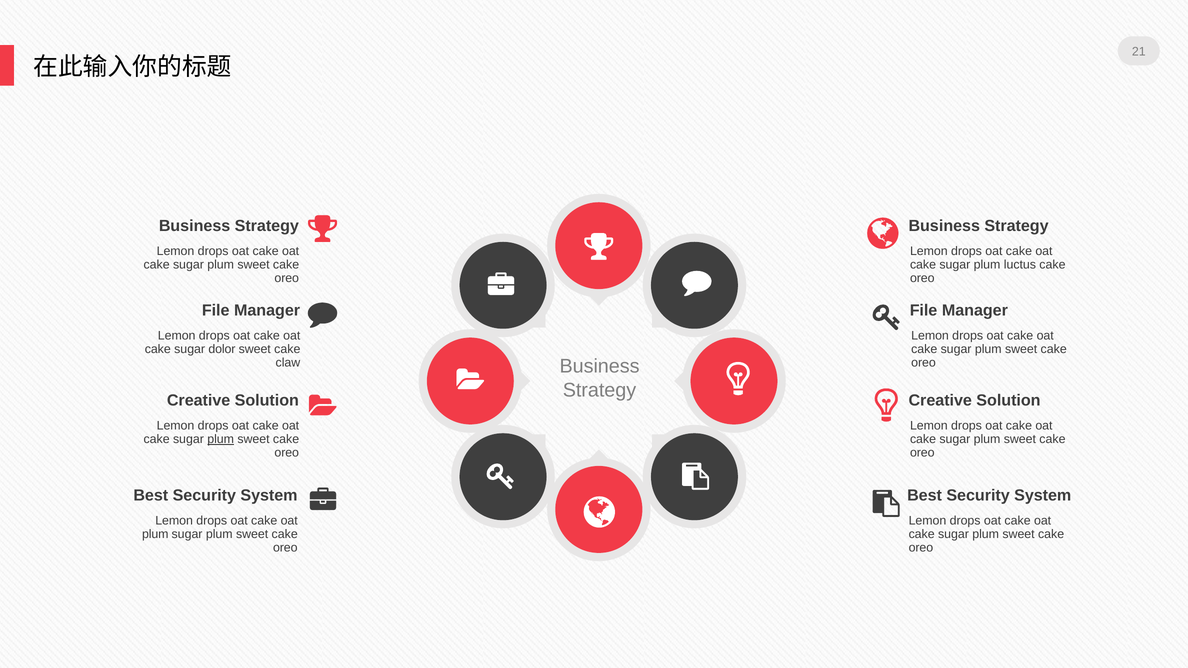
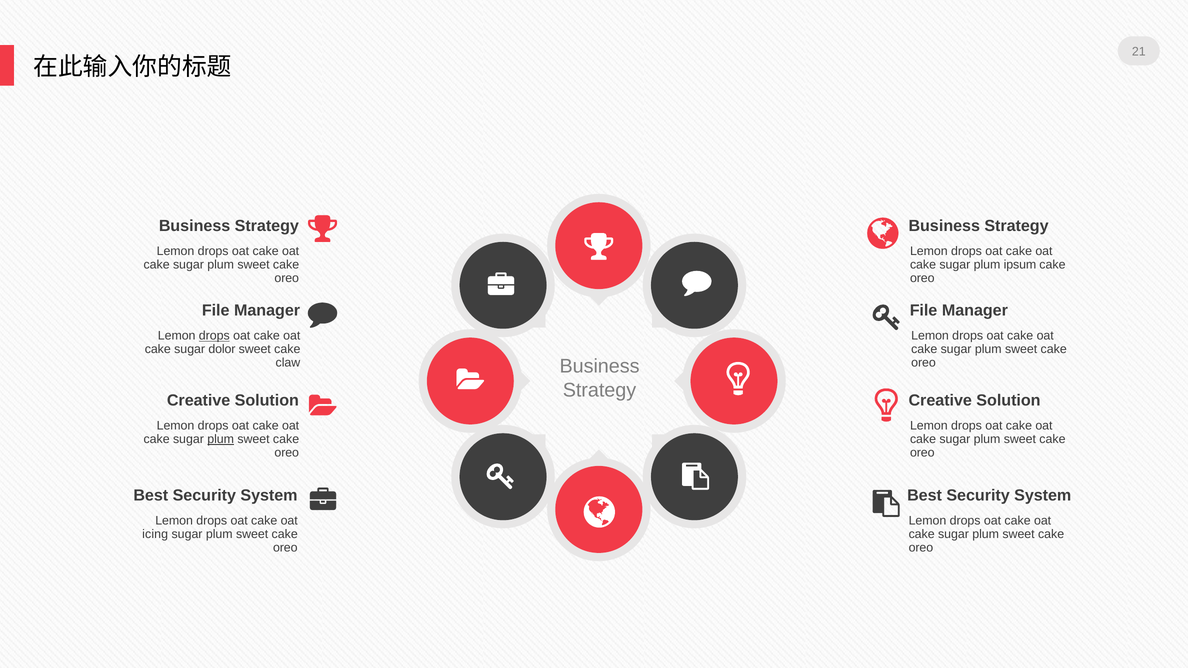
luctus: luctus -> ipsum
drops at (214, 336) underline: none -> present
plum at (155, 534): plum -> icing
